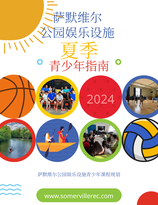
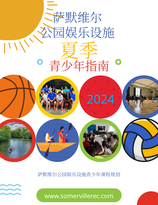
2024 colour: pink -> light blue
